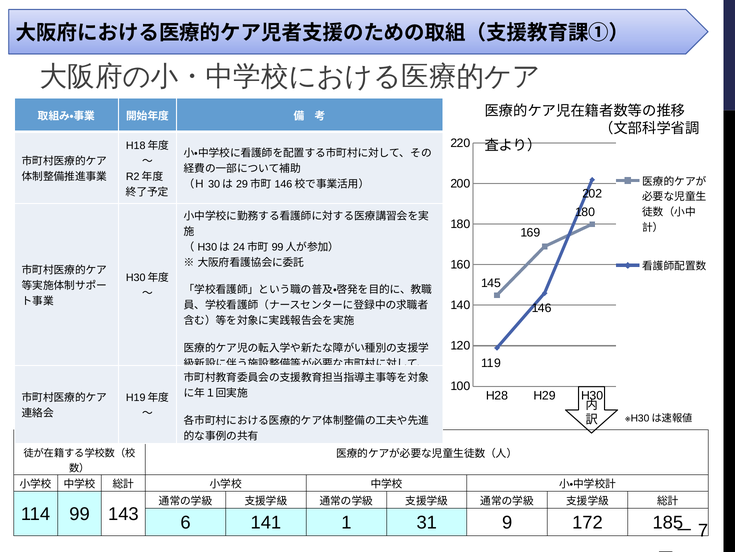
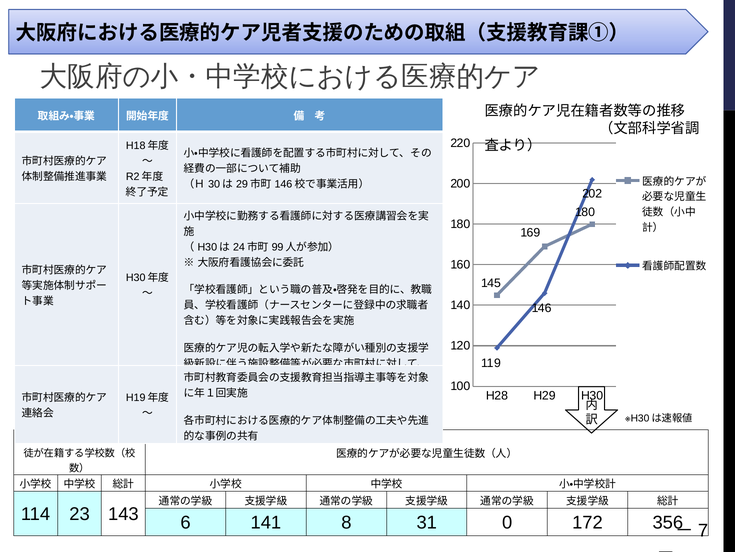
99: 99 -> 23
1: 1 -> 8
9: 9 -> 0
185: 185 -> 356
